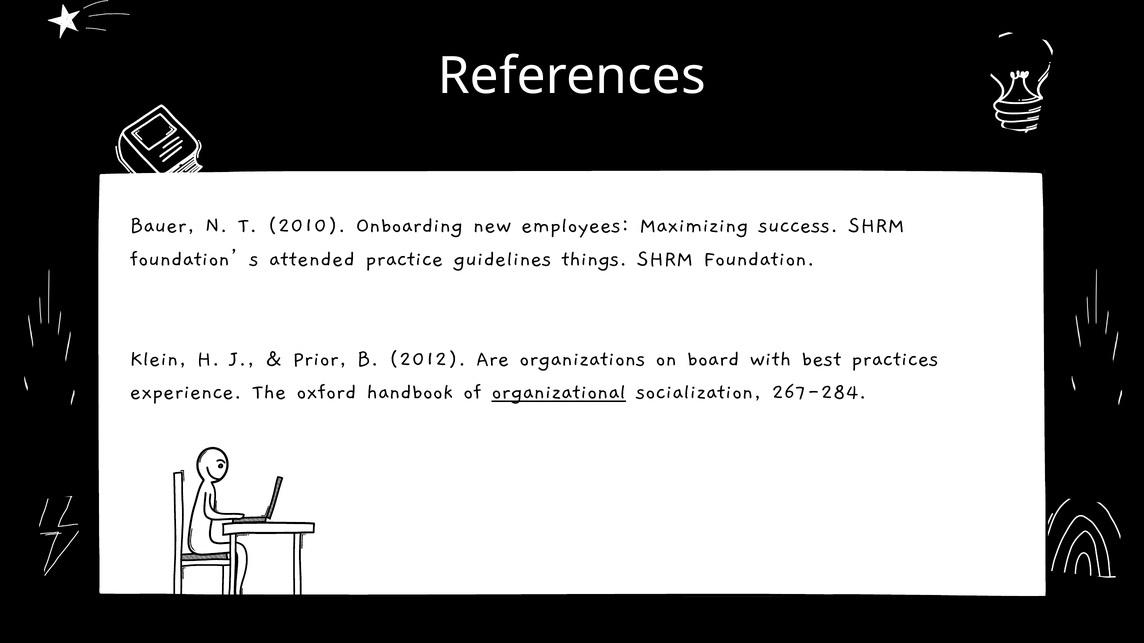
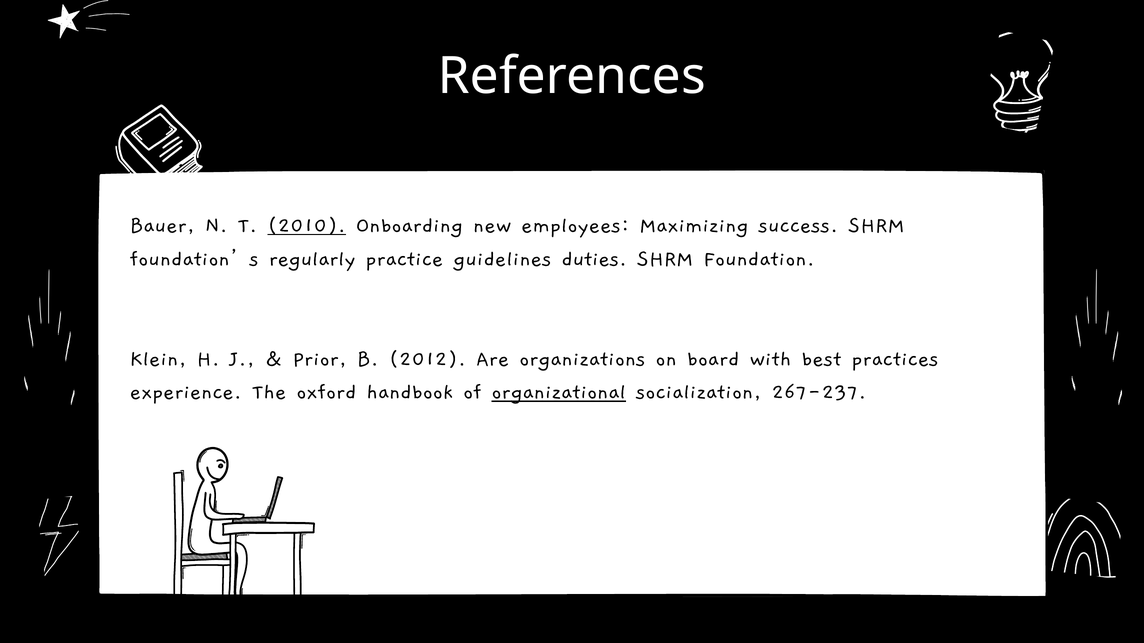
2010 underline: none -> present
attended: attended -> regularly
things: things -> duties
267-284: 267-284 -> 267-237
